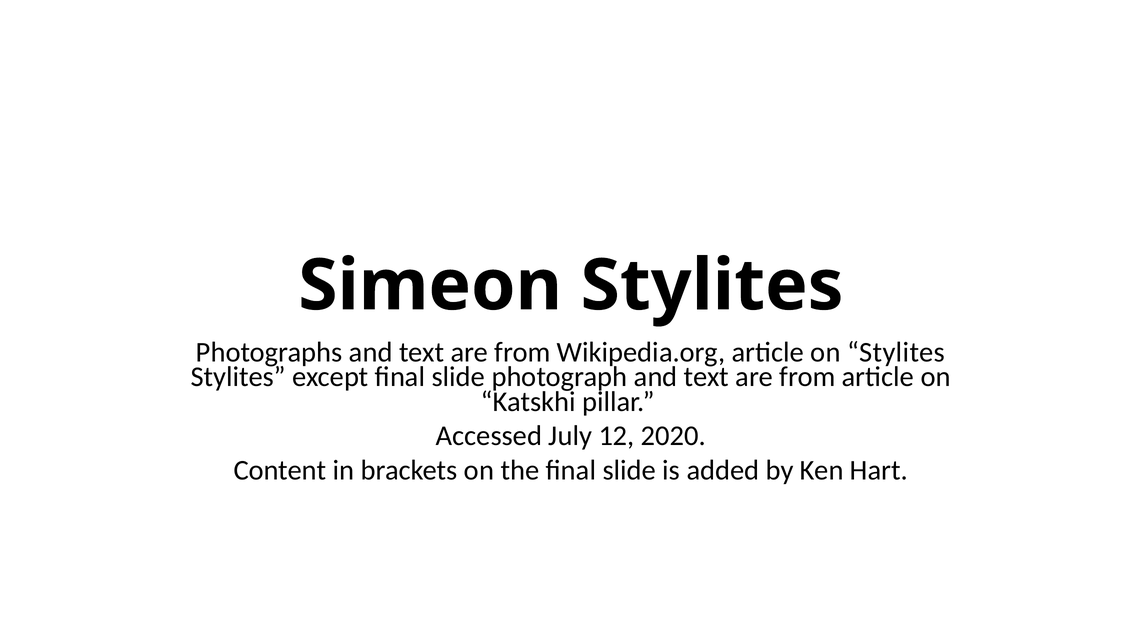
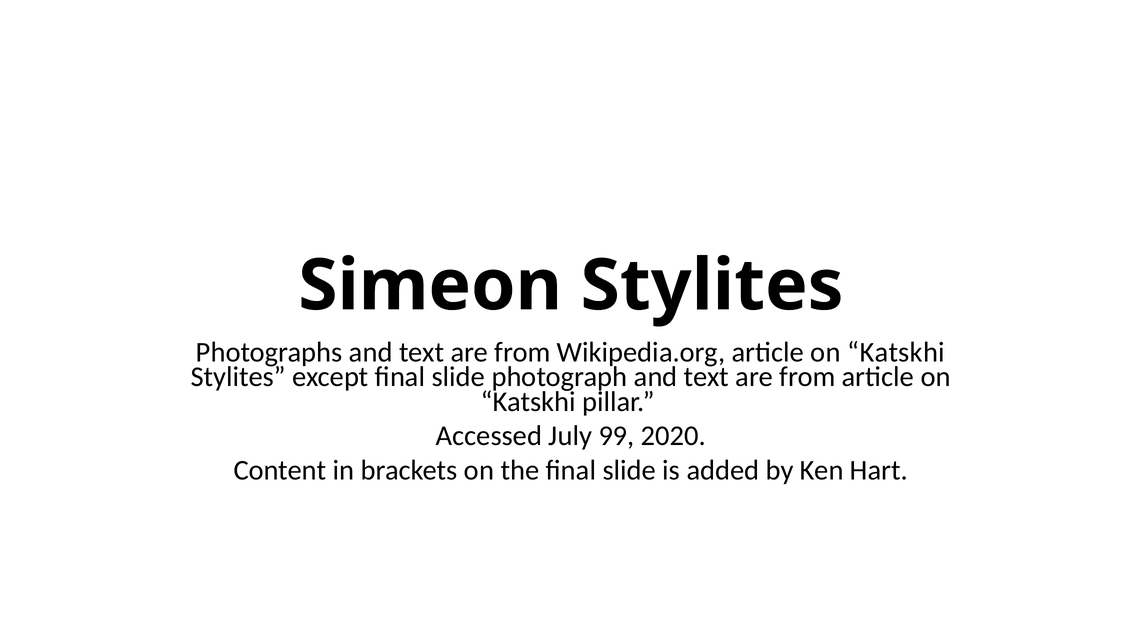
Wikipedia.org article on Stylites: Stylites -> Katskhi
12: 12 -> 99
